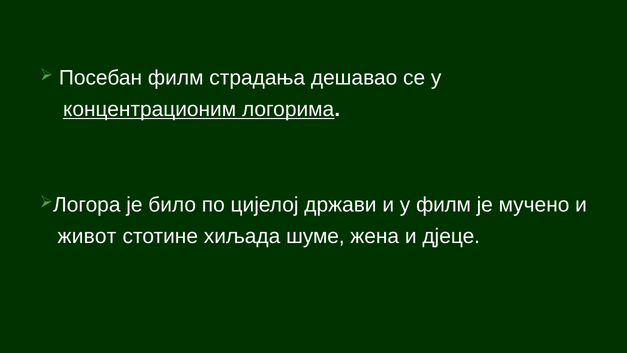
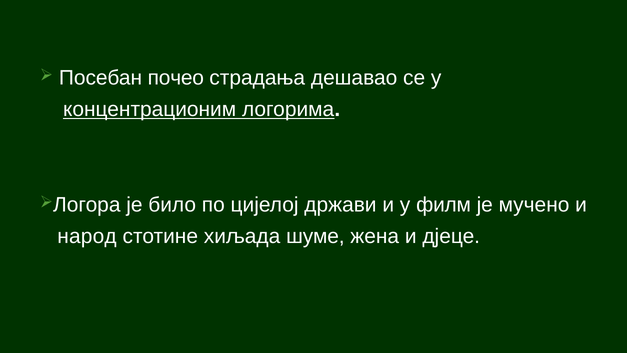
Посебан филм: филм -> почео
живот: живот -> народ
